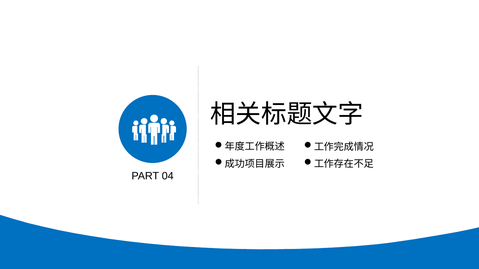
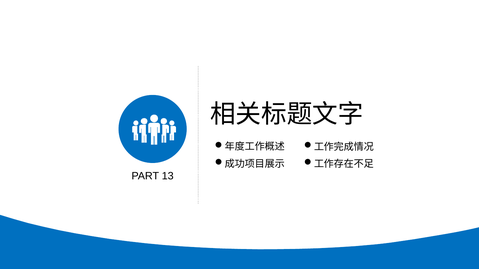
04: 04 -> 13
